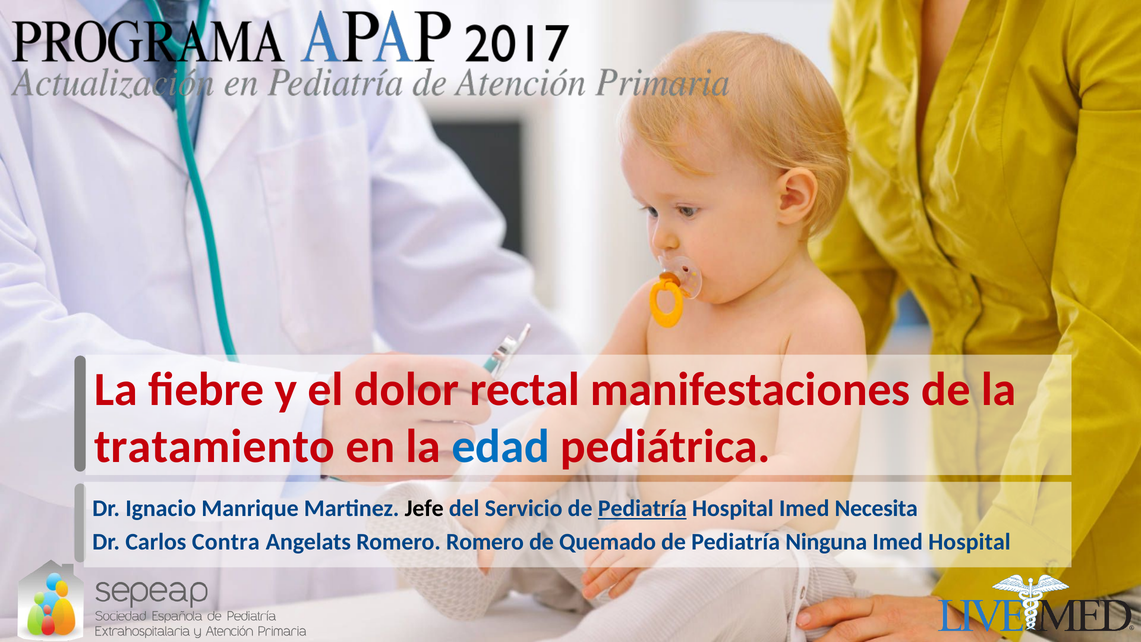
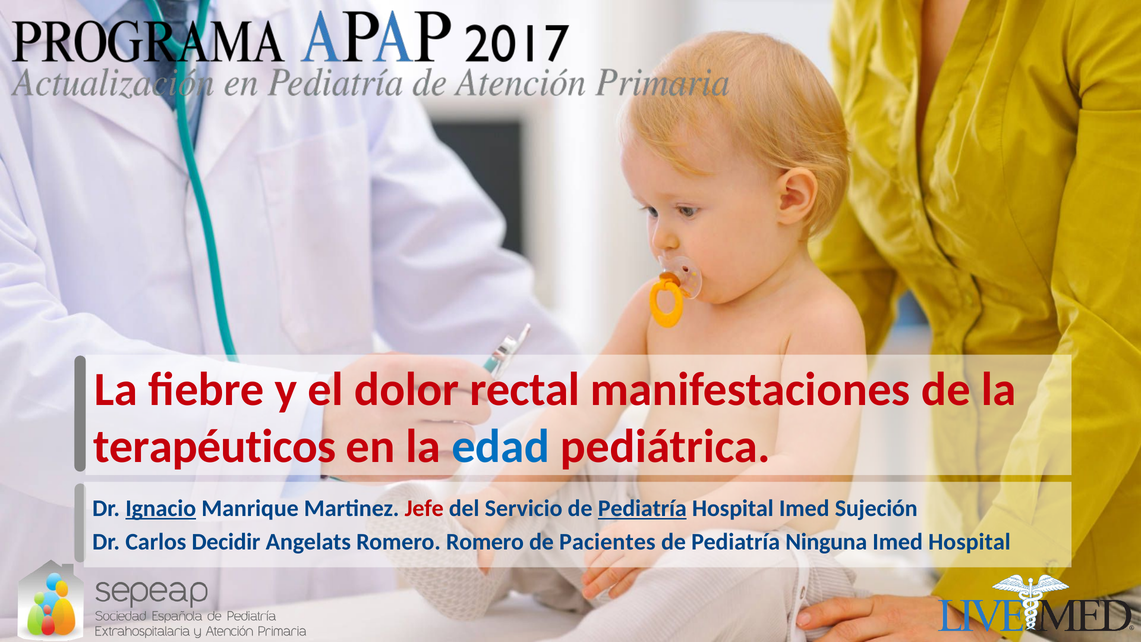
tratamiento: tratamiento -> terapéuticos
Ignacio underline: none -> present
Jefe colour: black -> red
Necesita: Necesita -> Sujeción
Contra: Contra -> Decidir
Quemado: Quemado -> Pacientes
